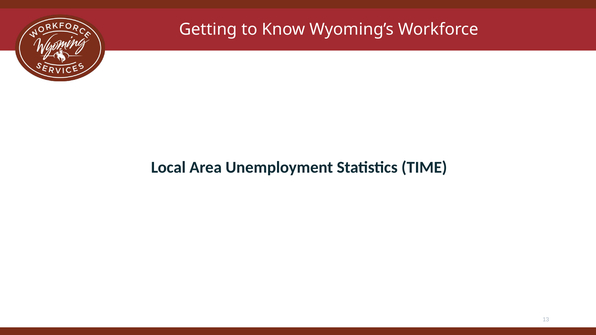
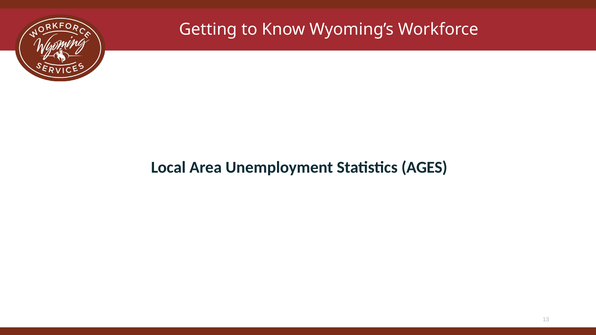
TIME: TIME -> AGES
